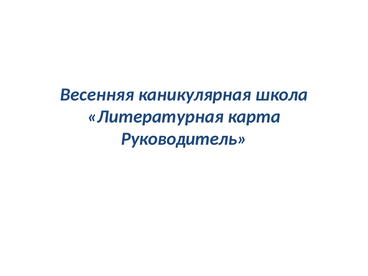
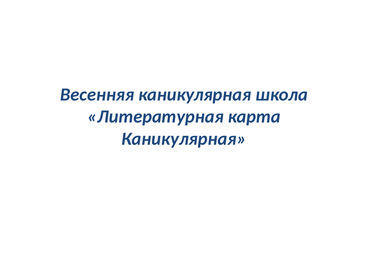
Руководитель at (184, 139): Руководитель -> Каникулярная
